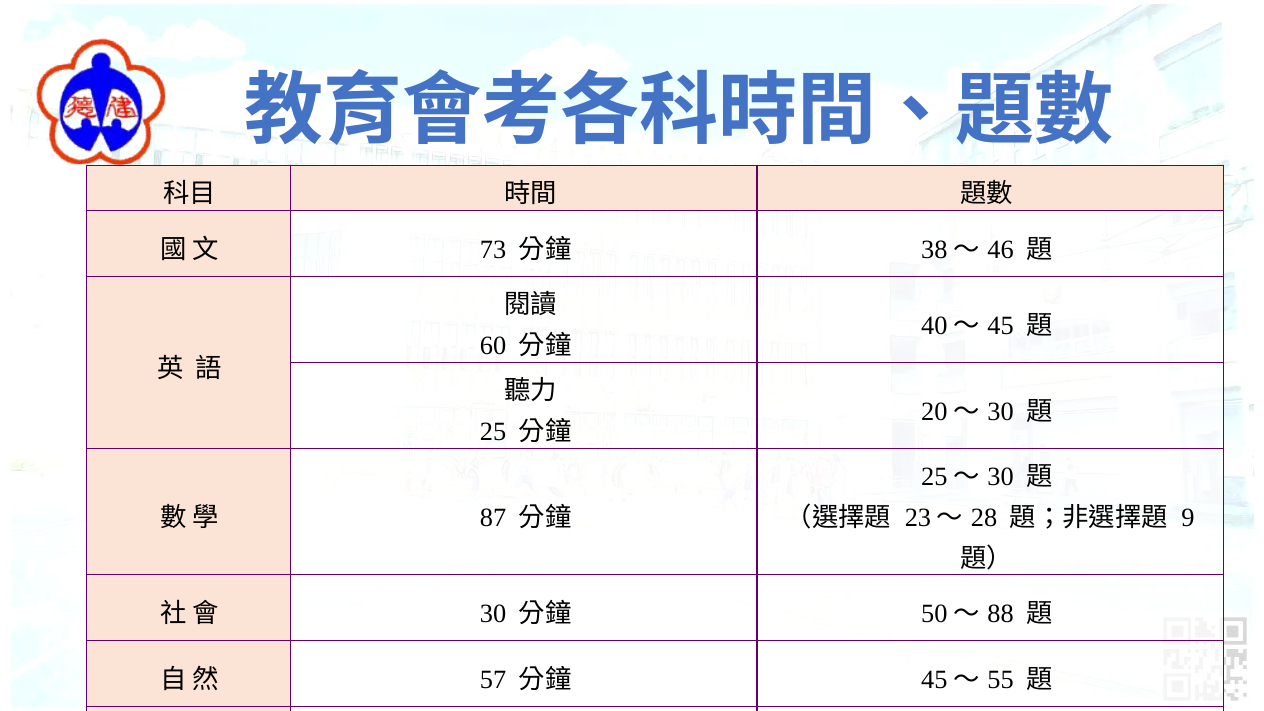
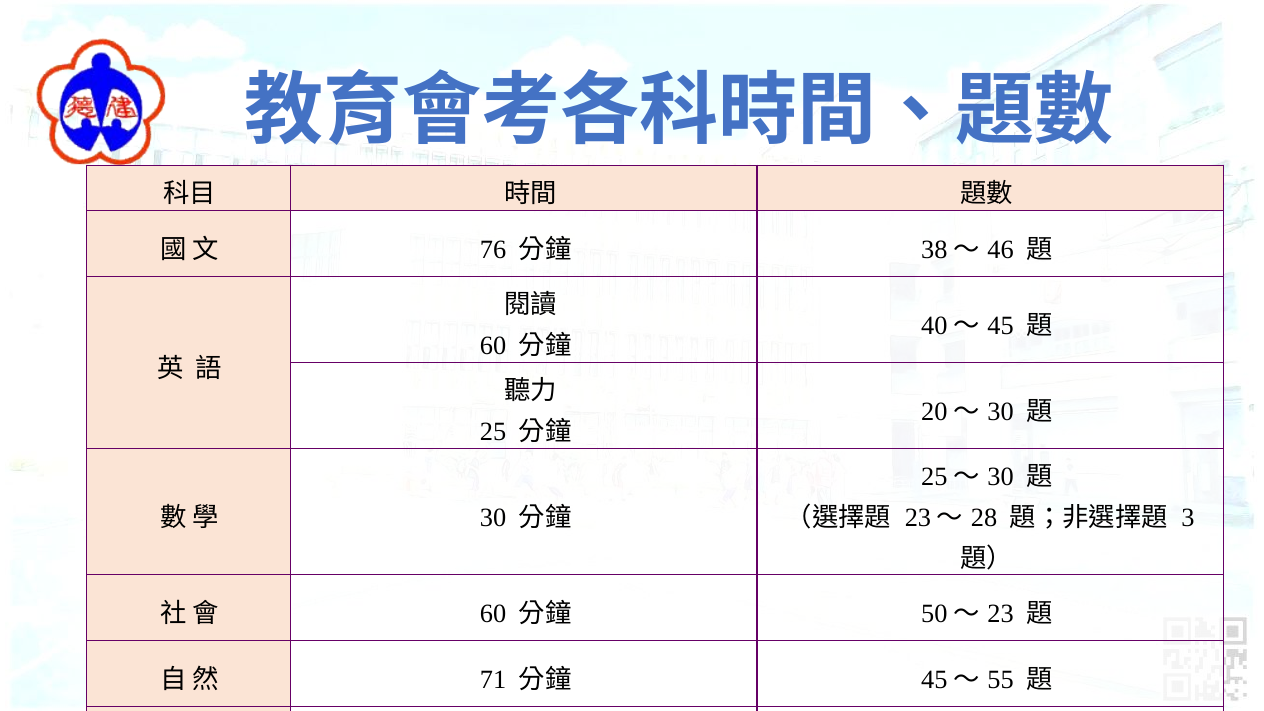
73: 73 -> 76
87 at (493, 518): 87 -> 30
9: 9 -> 3
30 at (493, 614): 30 -> 60
88: 88 -> 23
57: 57 -> 71
